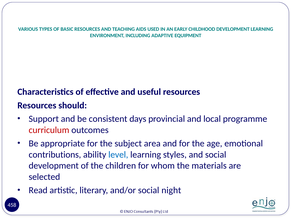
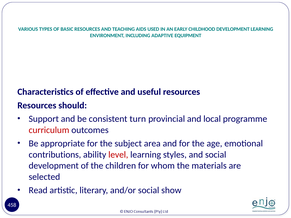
days: days -> turn
level colour: blue -> red
night: night -> show
